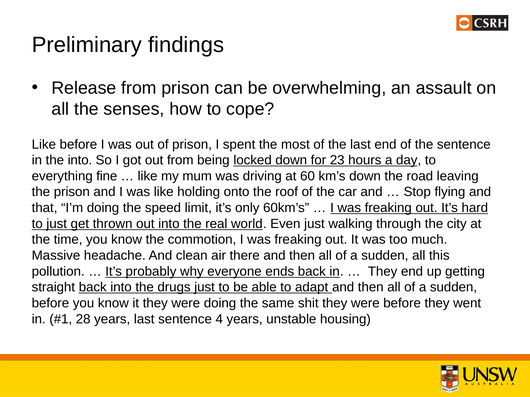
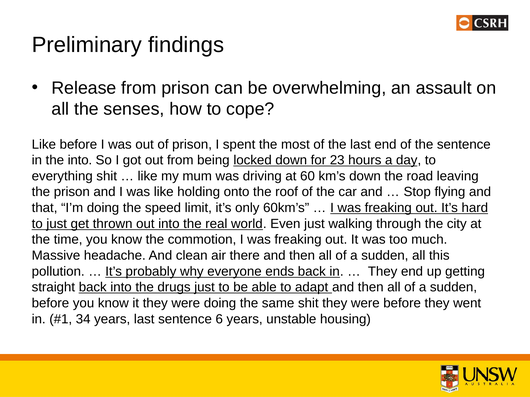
everything fine: fine -> shit
28: 28 -> 34
4: 4 -> 6
